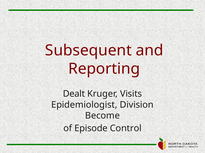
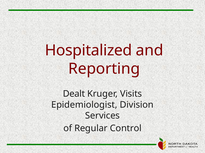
Subsequent: Subsequent -> Hospitalized
Become: Become -> Services
Episode: Episode -> Regular
